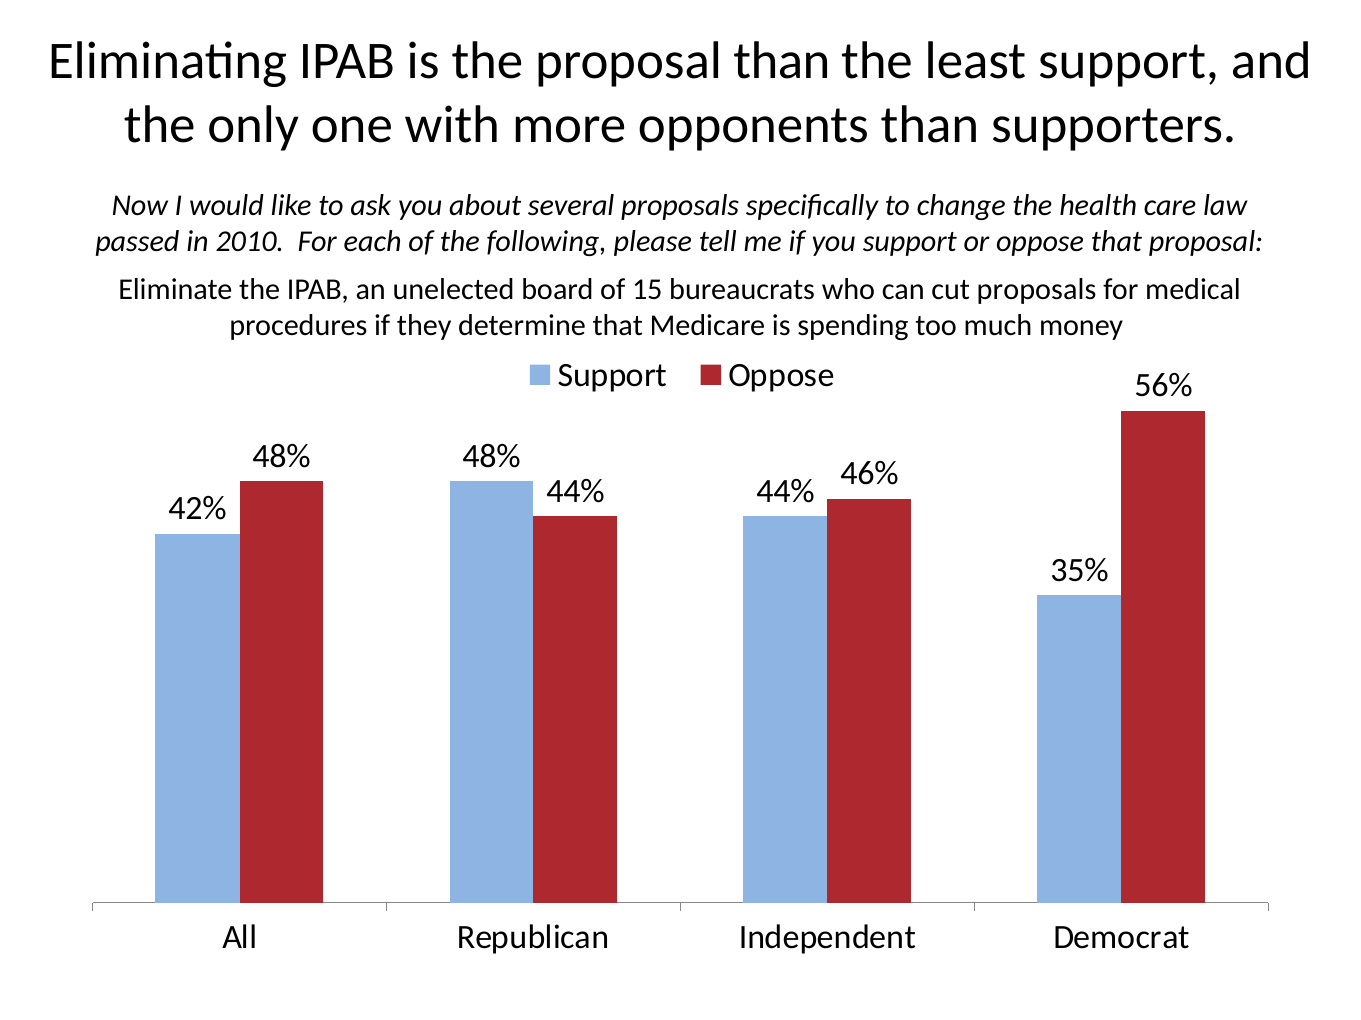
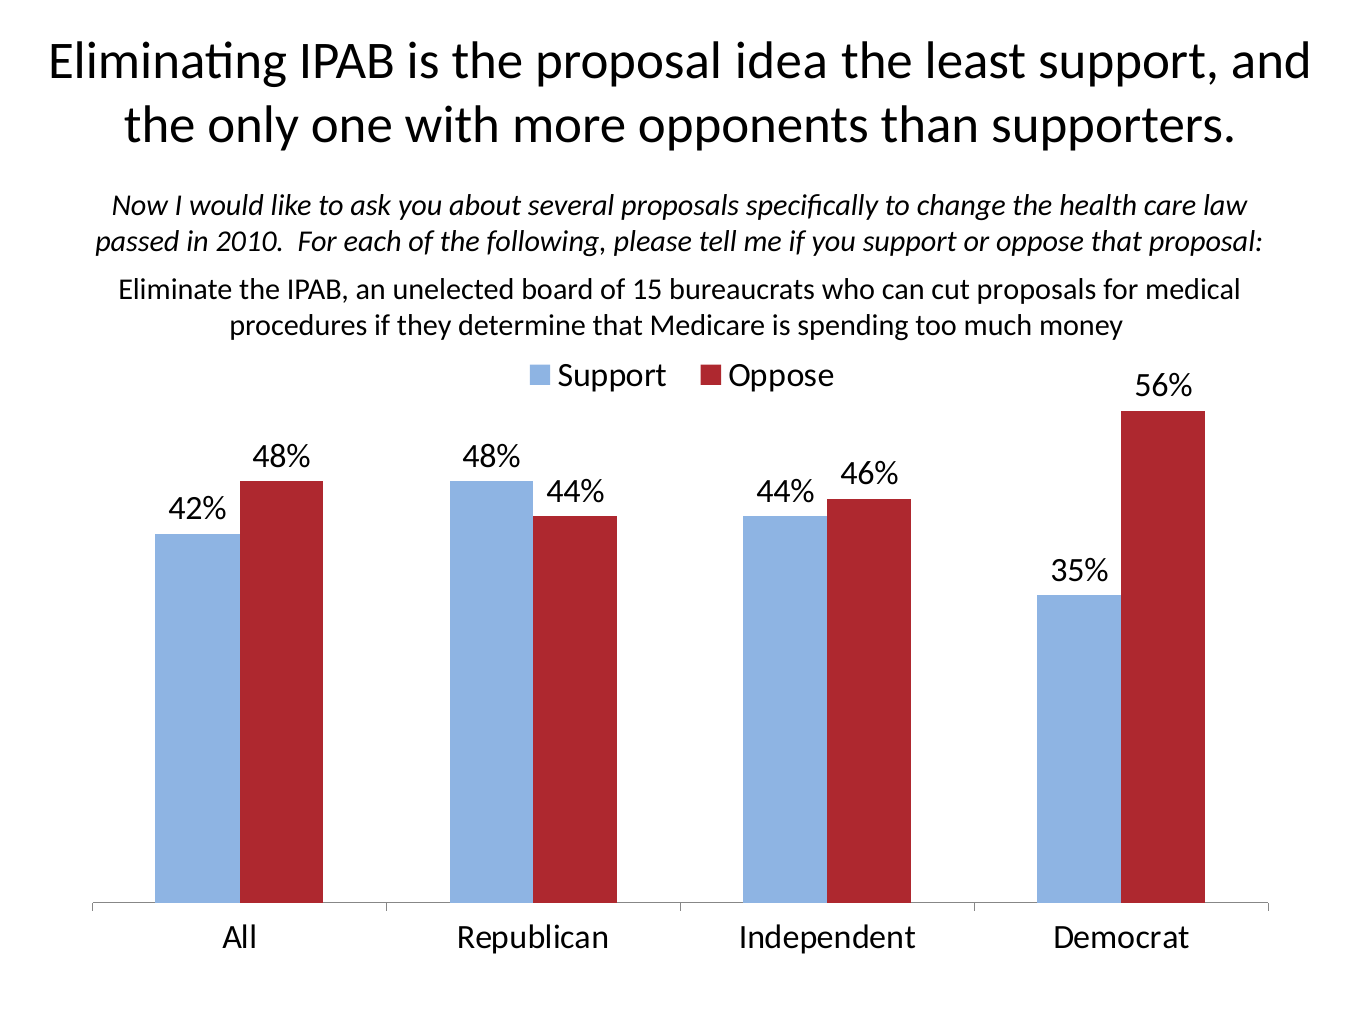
proposal than: than -> idea
